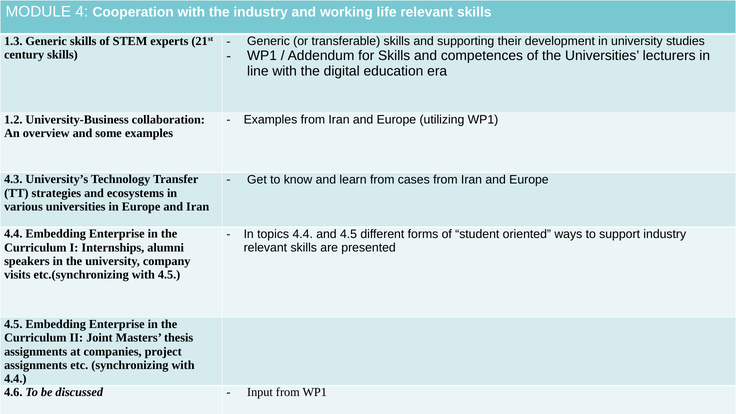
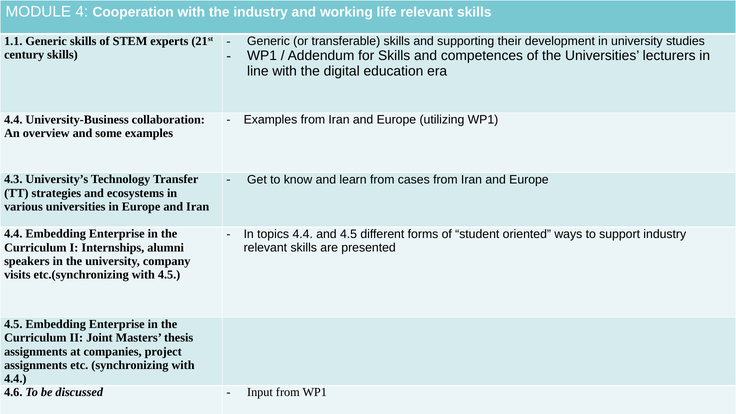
1.3: 1.3 -> 1.1
1.2 at (13, 120): 1.2 -> 4.4
